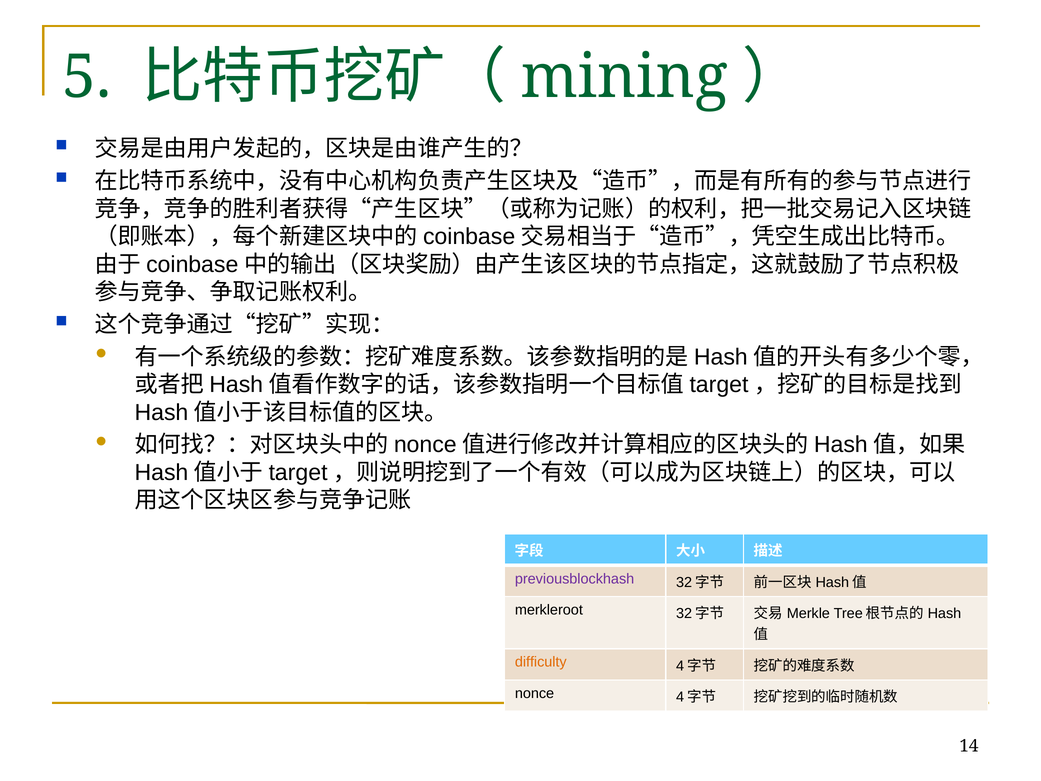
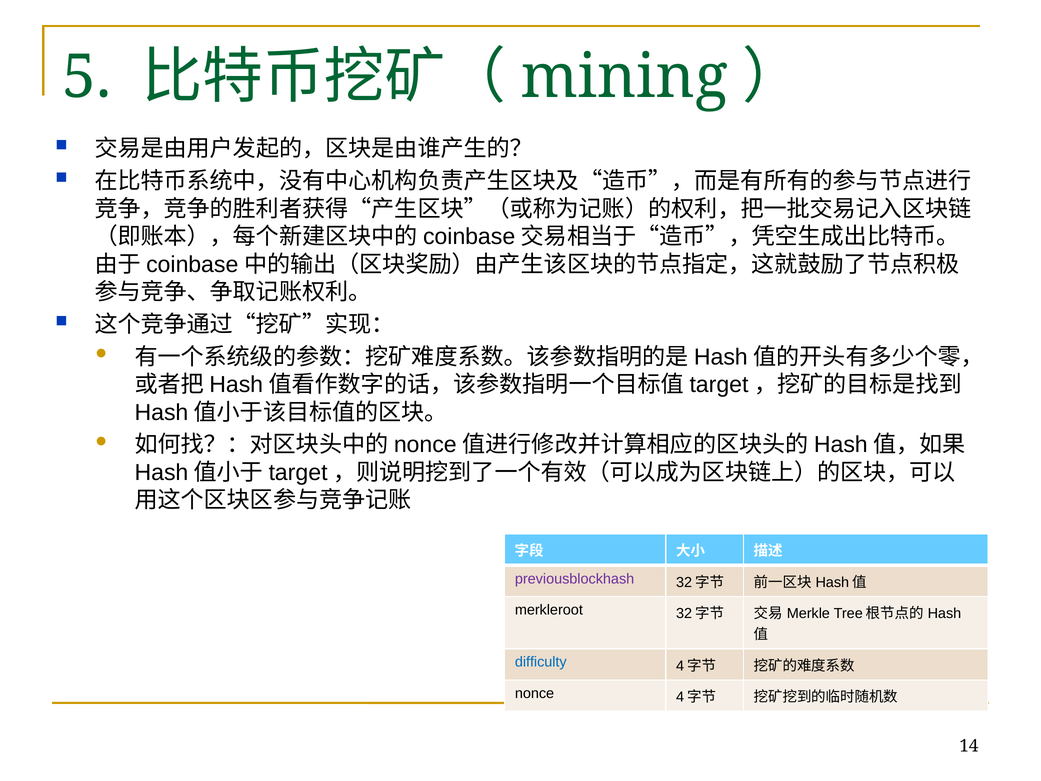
difficulty colour: orange -> blue
